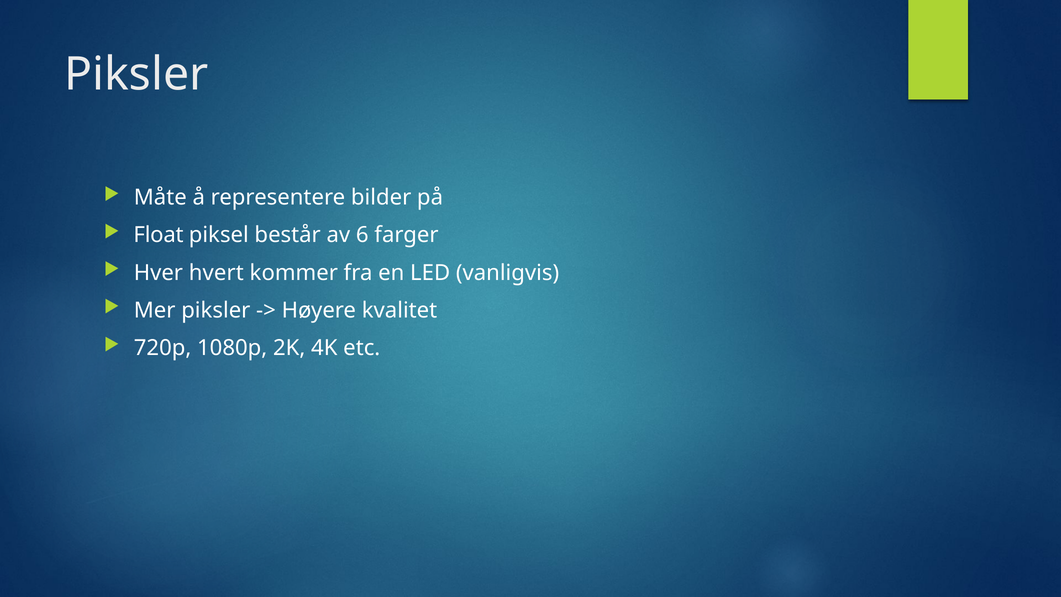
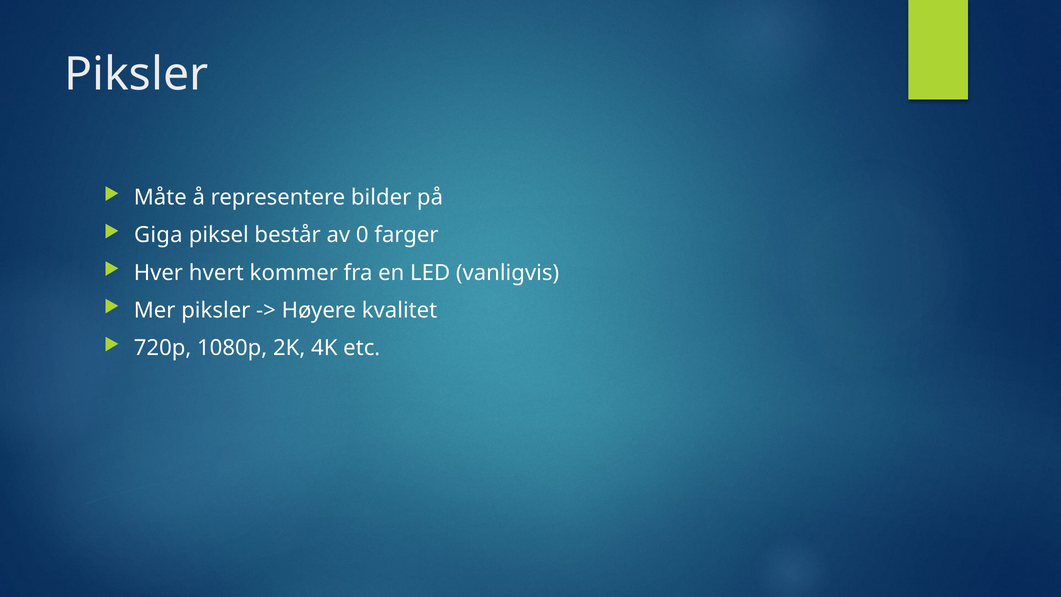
Float: Float -> Giga
6: 6 -> 0
